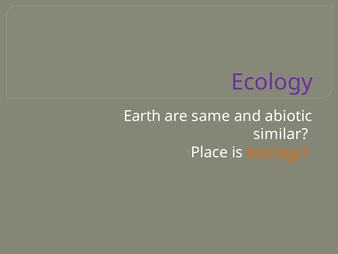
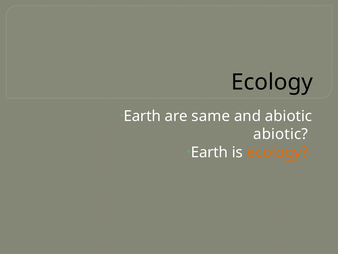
Ecology at (272, 82) colour: purple -> black
similar at (281, 134): similar -> abiotic
Place at (209, 152): Place -> Earth
